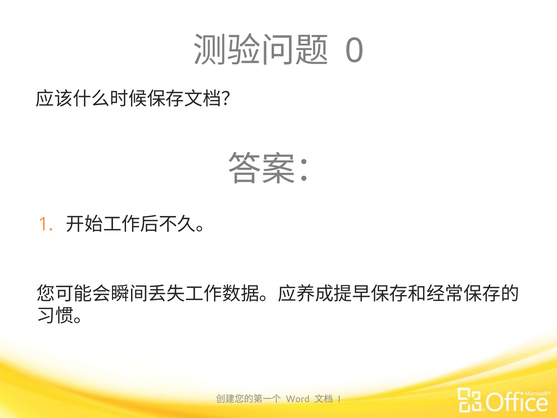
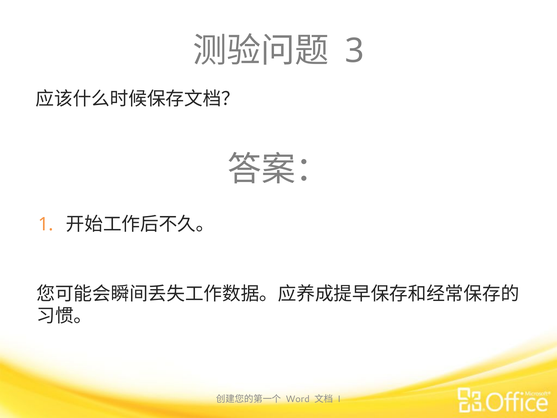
0: 0 -> 3
